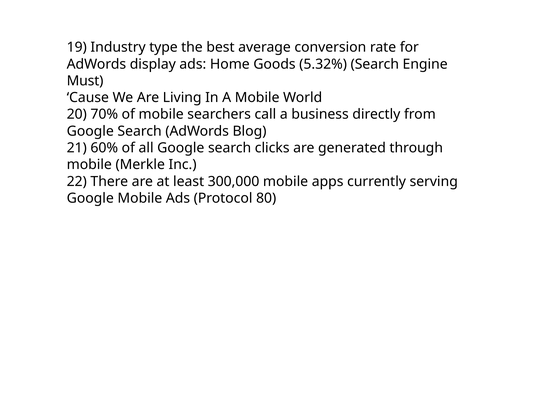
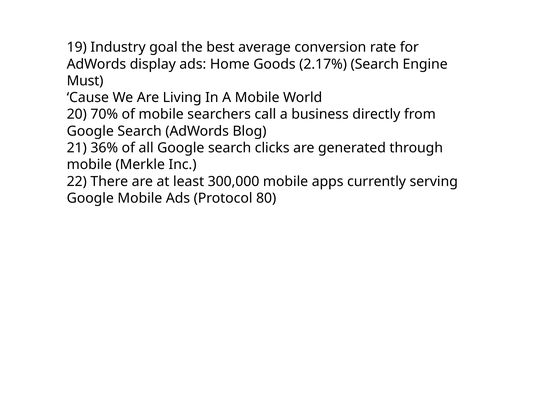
type: type -> goal
5.32%: 5.32% -> 2.17%
60%: 60% -> 36%
